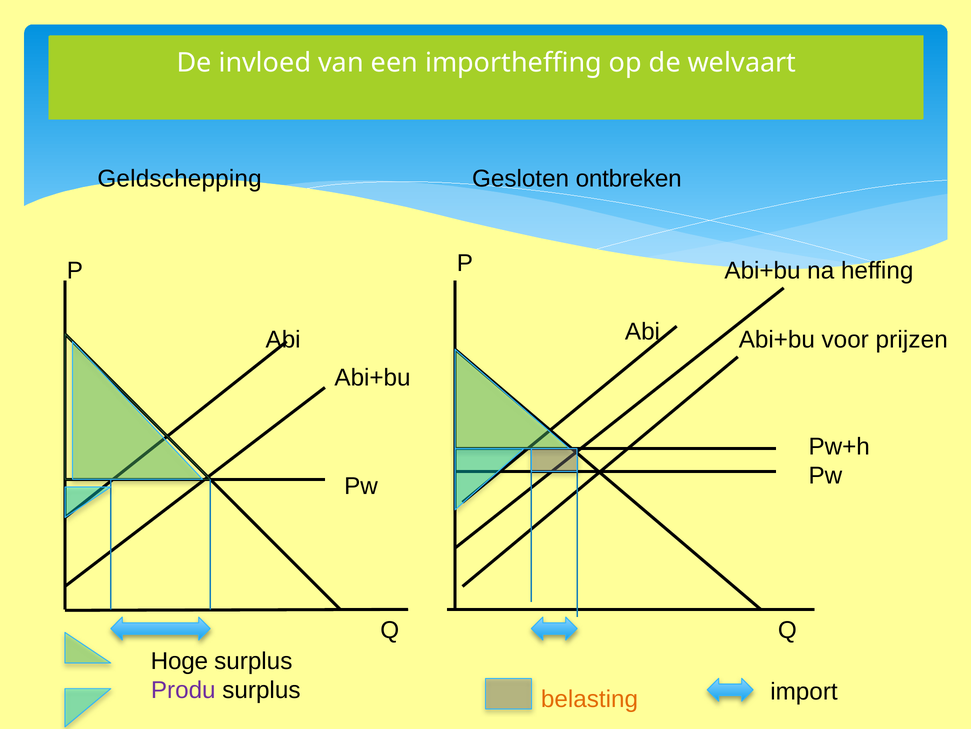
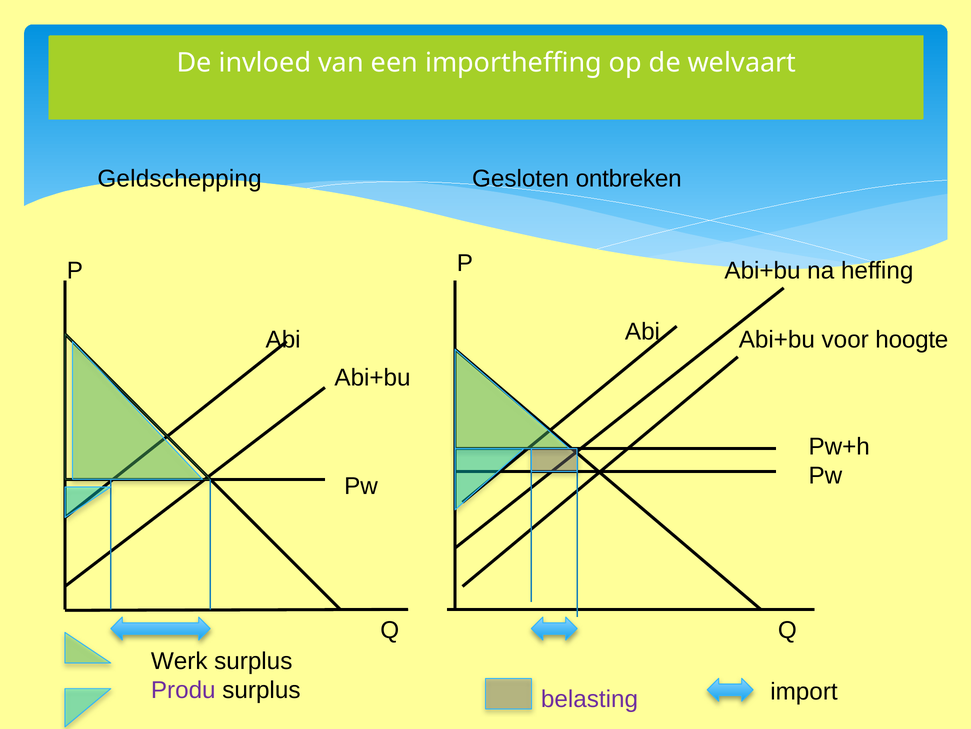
prijzen: prijzen -> hoogte
Hoge: Hoge -> Werk
belasting colour: orange -> purple
